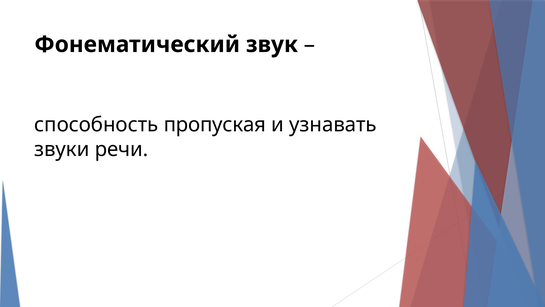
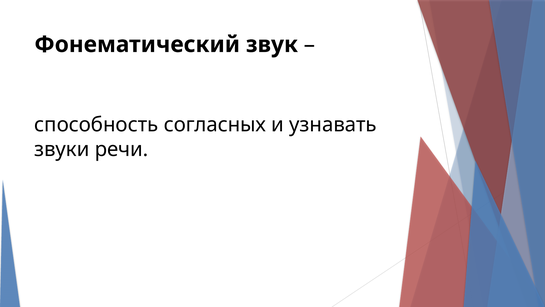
пропуская: пропуская -> согласных
